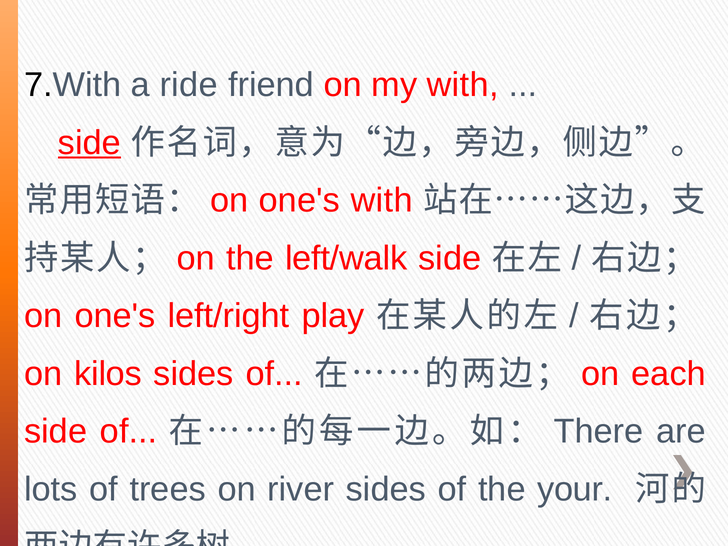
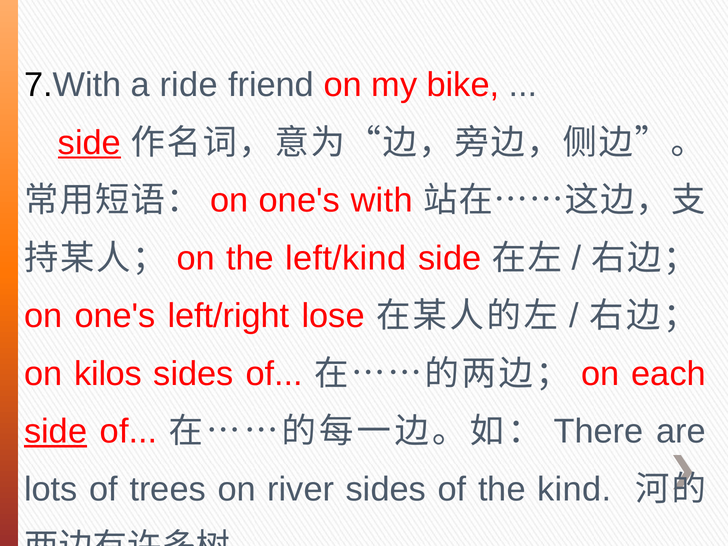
my with: with -> bike
left/walk: left/walk -> left/kind
play: play -> lose
side at (56, 431) underline: none -> present
your: your -> kind
